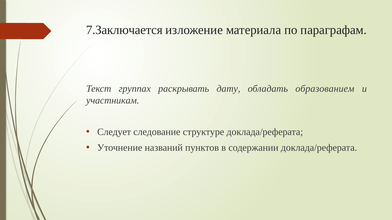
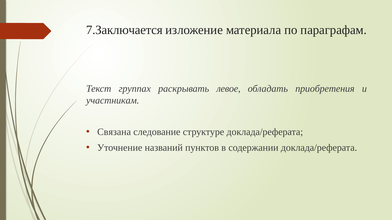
дату: дату -> левое
образованием: образованием -> приобретения
Следует: Следует -> Связана
